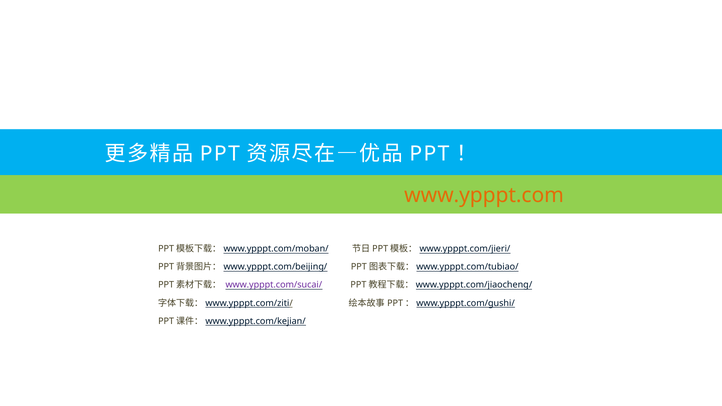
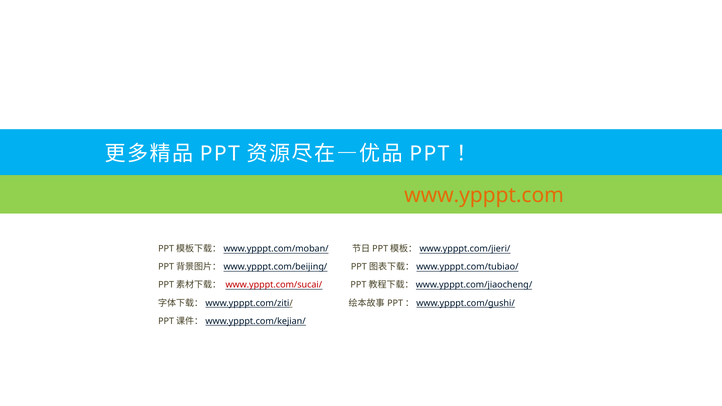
www.ypppt.com/sucai/ colour: purple -> red
